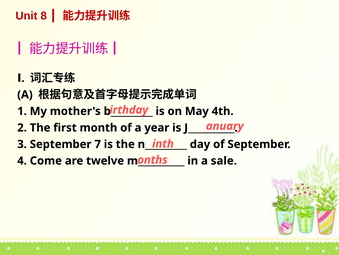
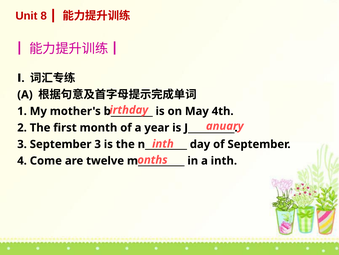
September 7: 7 -> 3
a sale: sale -> inth
